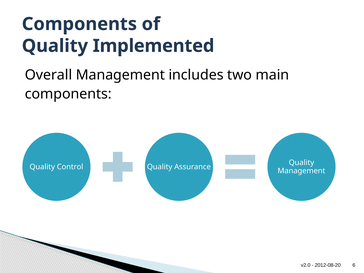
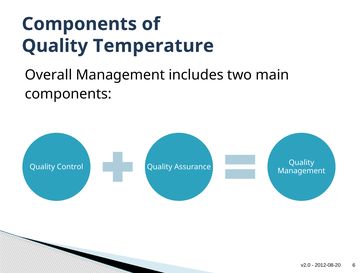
Implemented: Implemented -> Temperature
